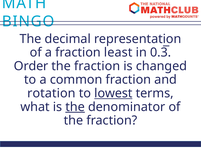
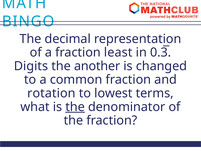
Order: Order -> Digits
fraction at (97, 66): fraction -> another
lowest underline: present -> none
